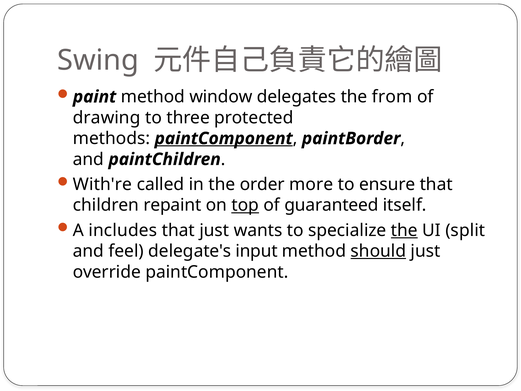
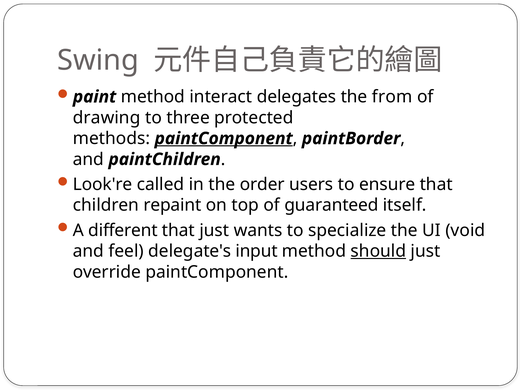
window: window -> interact
With're: With're -> Look're
more: more -> users
top underline: present -> none
includes: includes -> different
the at (404, 230) underline: present -> none
split: split -> void
